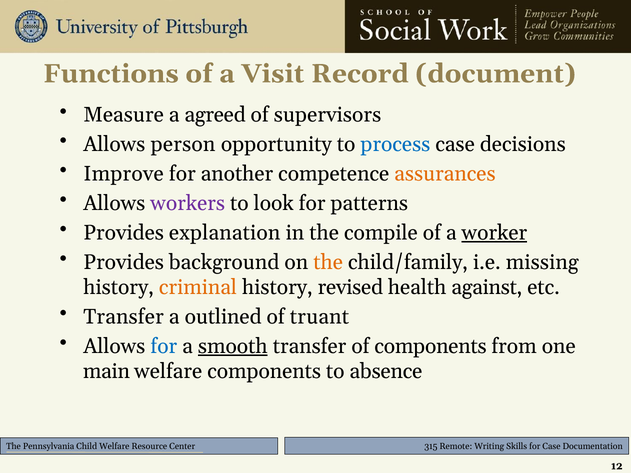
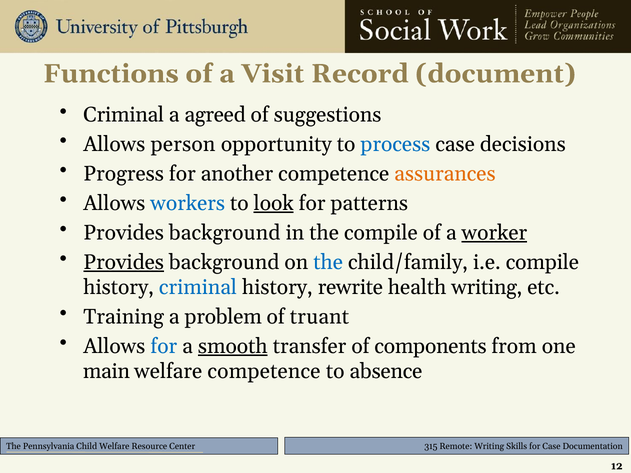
Measure at (124, 115): Measure -> Criminal
supervisors: supervisors -> suggestions
Improve: Improve -> Progress
workers colour: purple -> blue
look underline: none -> present
explanation at (225, 233): explanation -> background
Provides at (124, 262) underline: none -> present
the at (328, 262) colour: orange -> blue
i.e missing: missing -> compile
criminal at (198, 288) colour: orange -> blue
revised: revised -> rewrite
health against: against -> writing
Transfer at (124, 317): Transfer -> Training
outlined: outlined -> problem
welfare components: components -> competence
